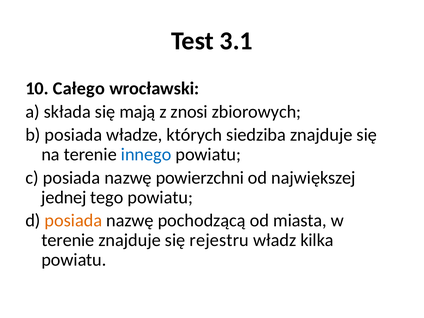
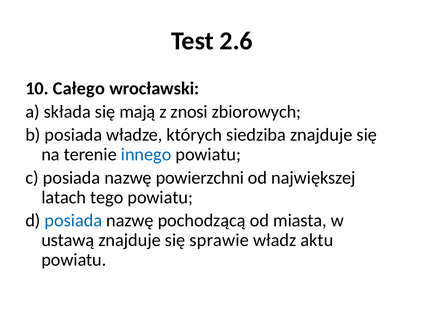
3.1: 3.1 -> 2.6
jednej: jednej -> latach
posiada at (73, 220) colour: orange -> blue
terenie at (68, 240): terenie -> ustawą
rejestru: rejestru -> sprawie
kilka: kilka -> aktu
